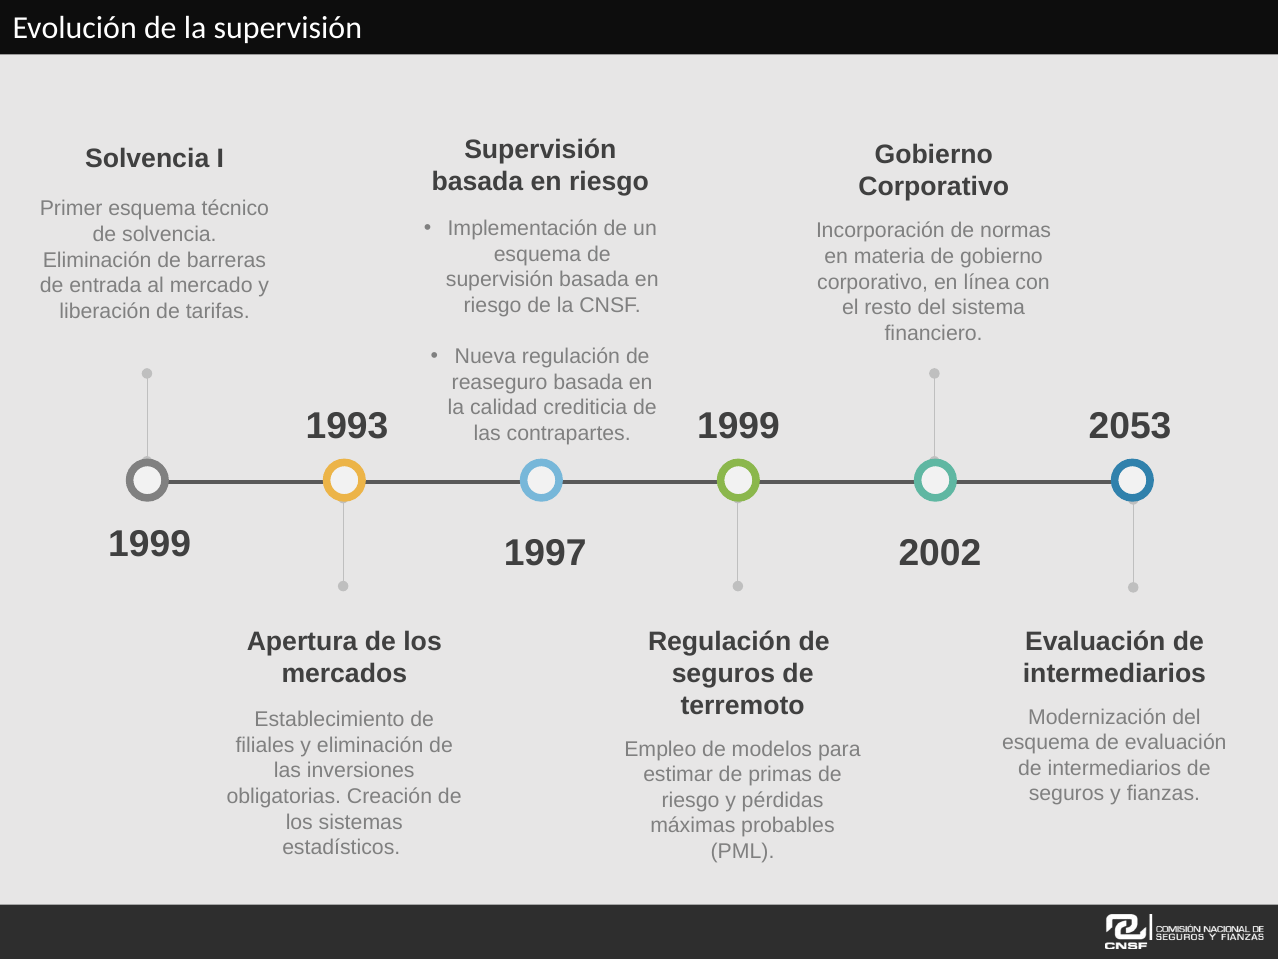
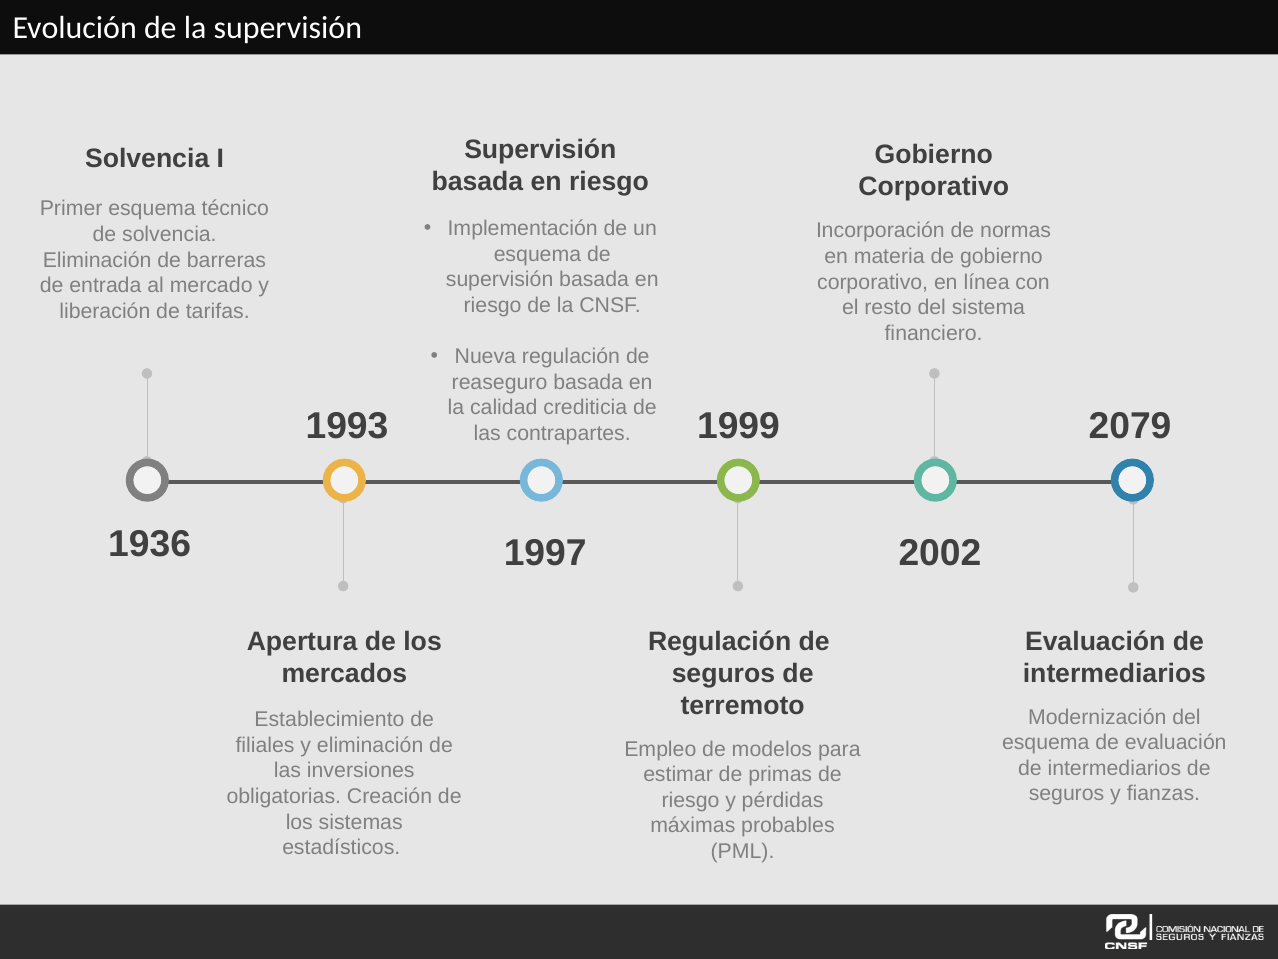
2053: 2053 -> 2079
1999 at (150, 544): 1999 -> 1936
